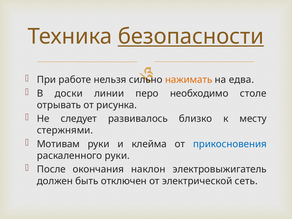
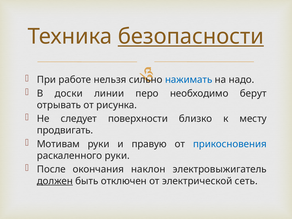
нажимать colour: orange -> blue
едва: едва -> надо
столе: столе -> берут
развивалось: развивалось -> поверхности
стержнями: стержнями -> продвигать
клейма: клейма -> правую
должен underline: none -> present
